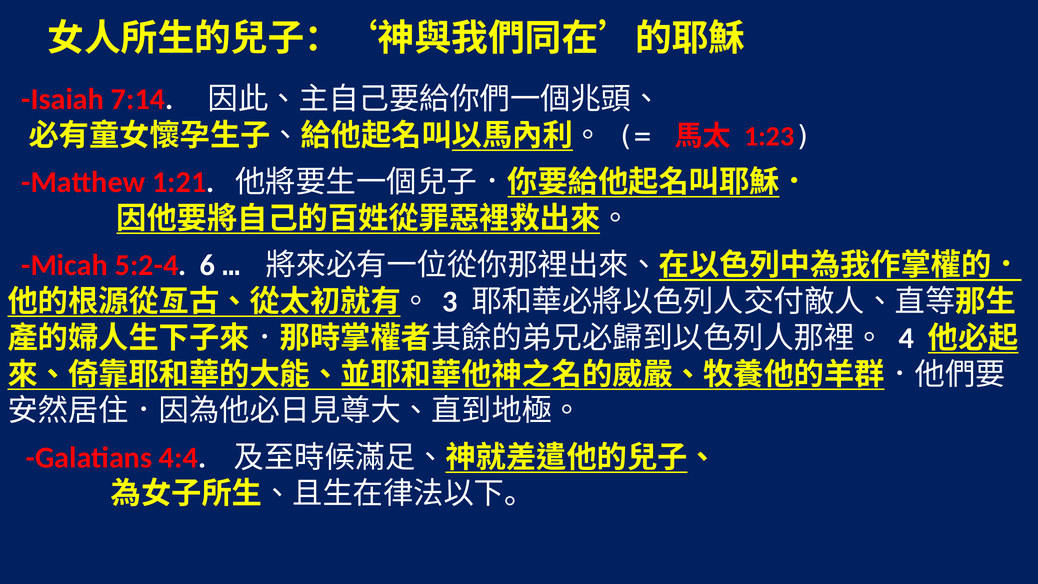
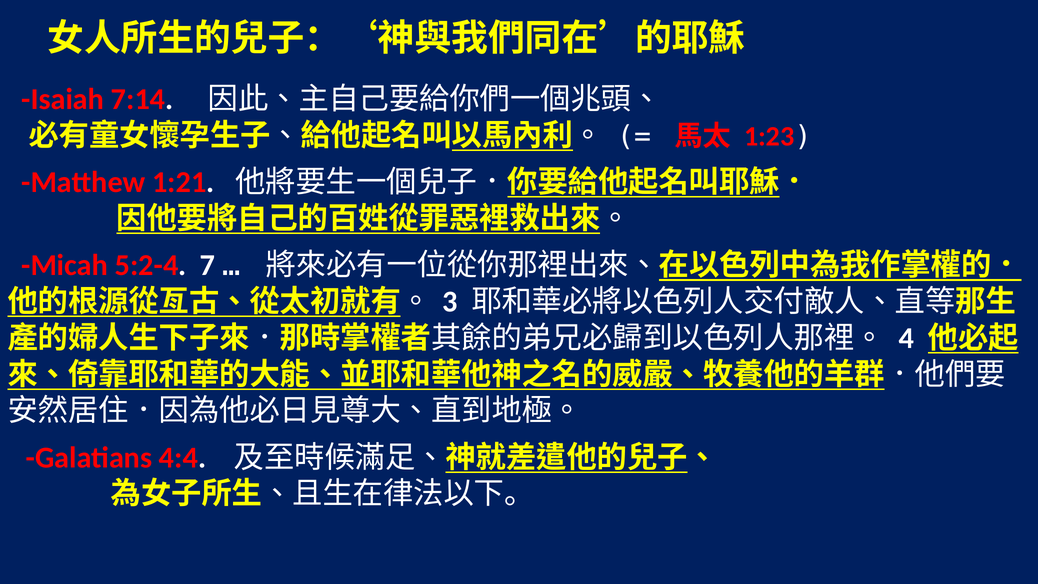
6: 6 -> 7
